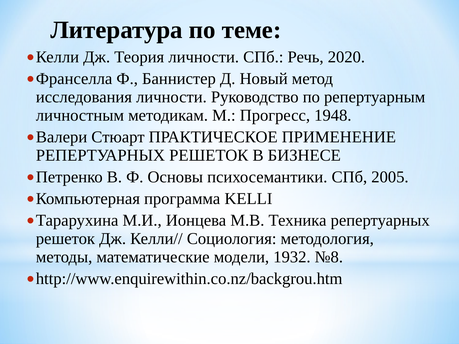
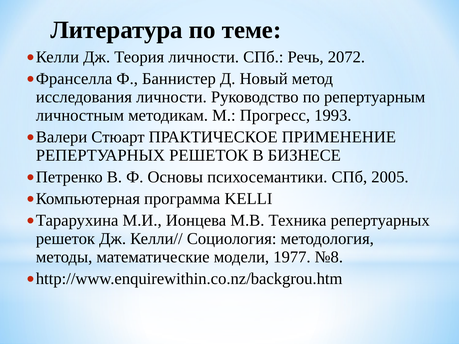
2020: 2020 -> 2072
1948: 1948 -> 1993
1932: 1932 -> 1977
